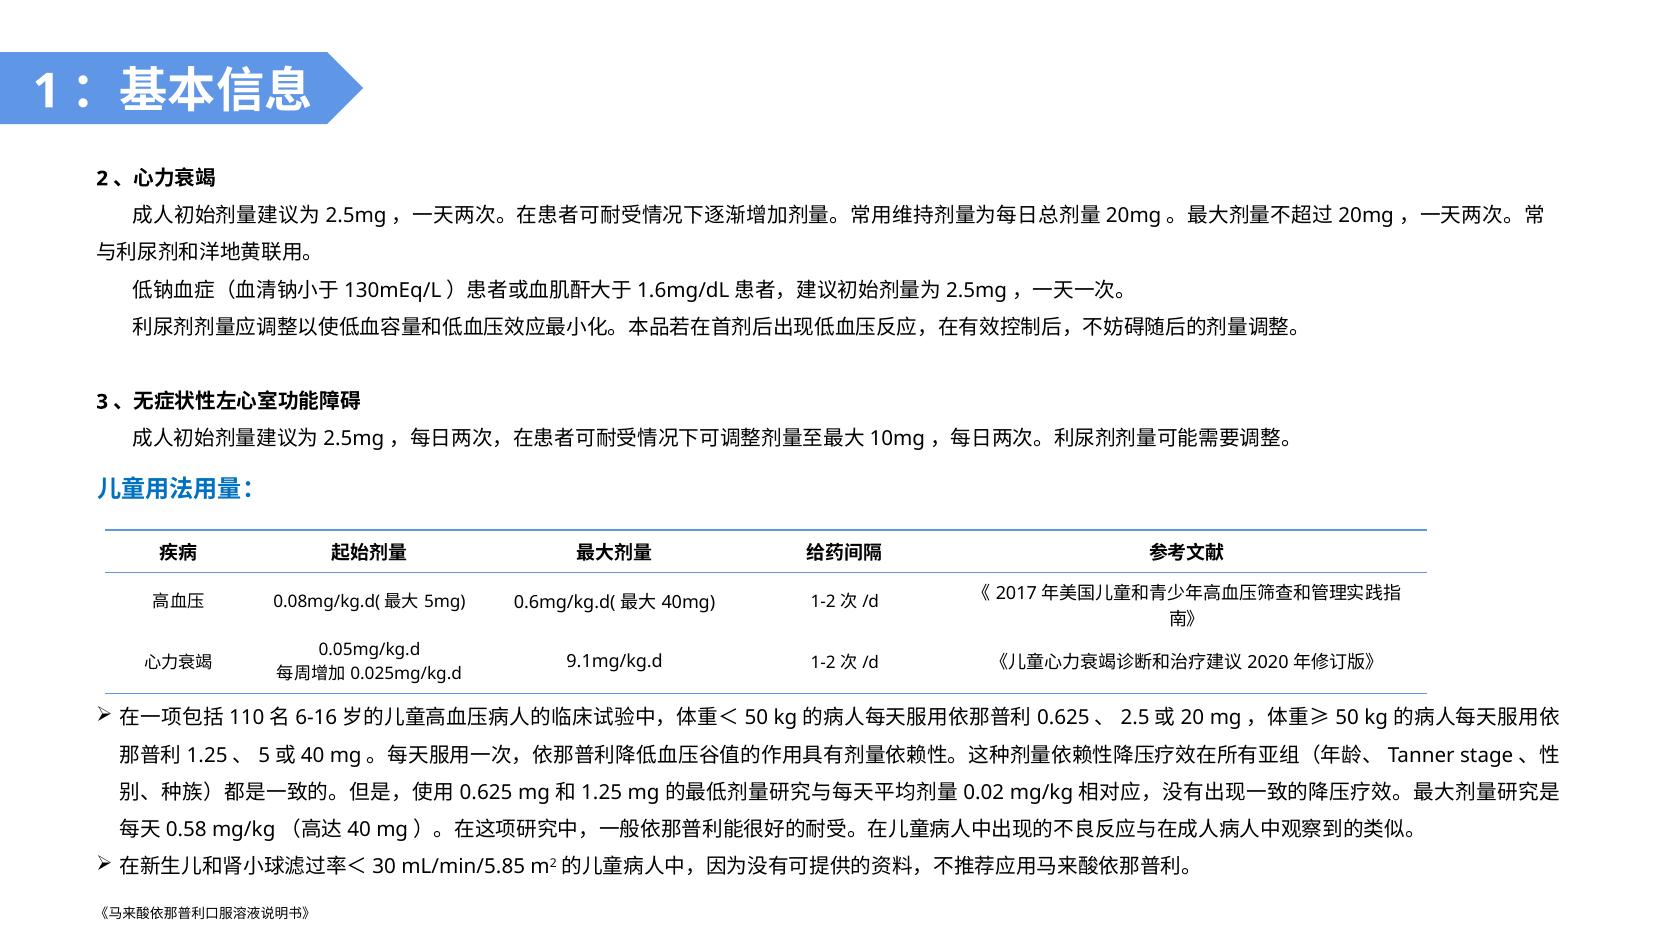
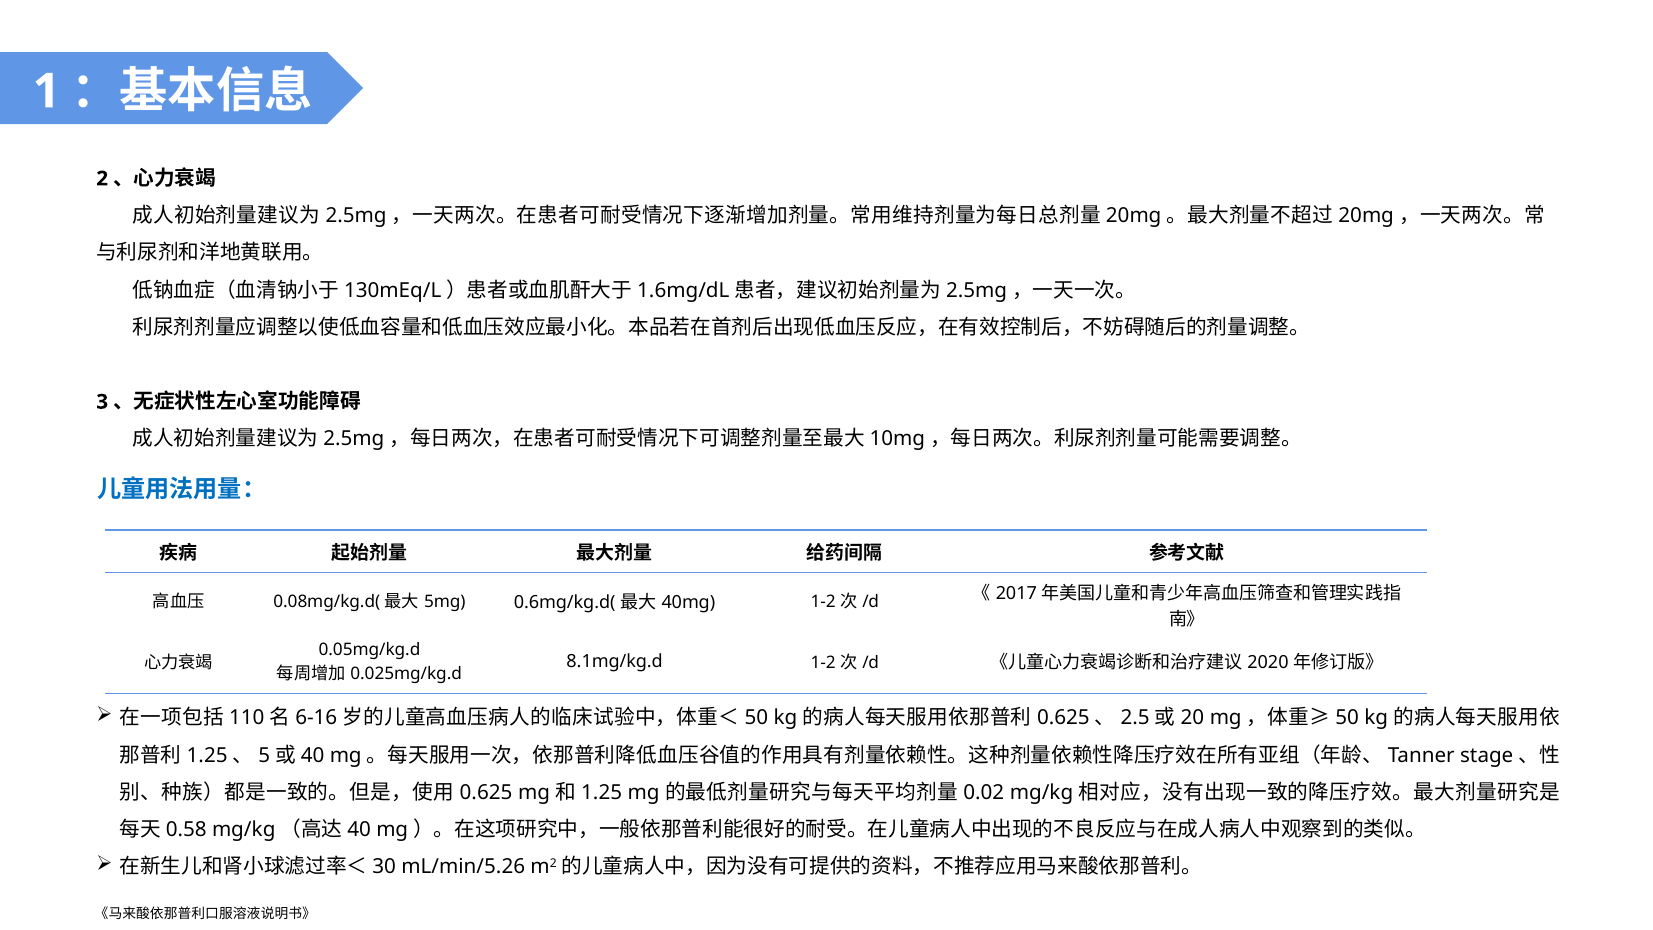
9.1mg/kg.d: 9.1mg/kg.d -> 8.1mg/kg.d
mL/min/5.85: mL/min/5.85 -> mL/min/5.26
